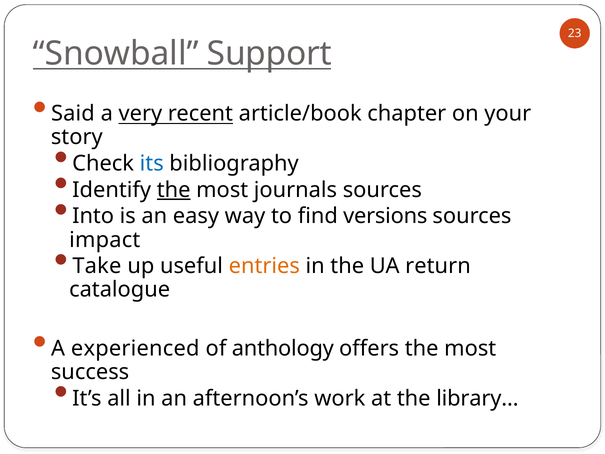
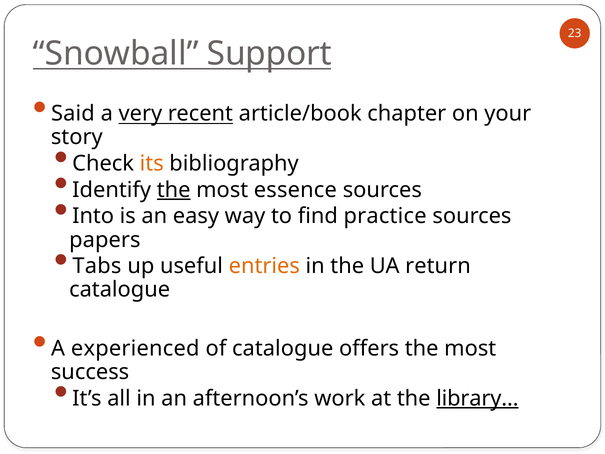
its colour: blue -> orange
journals: journals -> essence
versions: versions -> practice
impact: impact -> papers
Take: Take -> Tabs
of anthology: anthology -> catalogue
library… underline: none -> present
